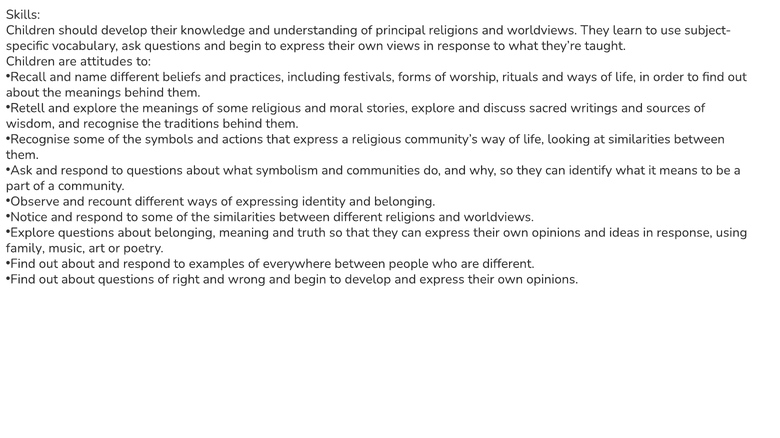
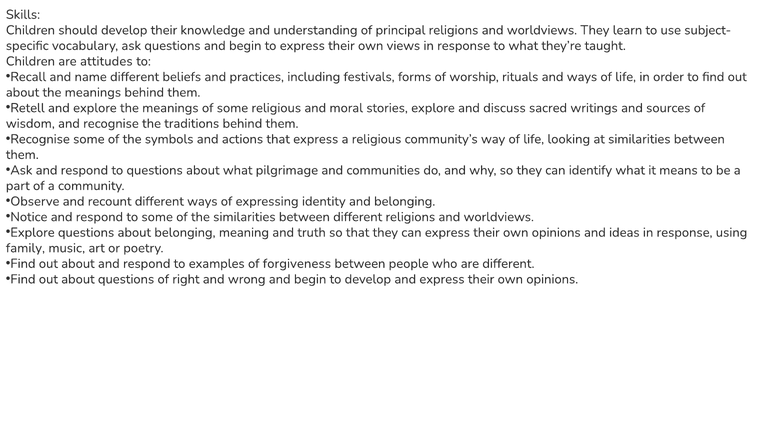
symbolism: symbolism -> pilgrimage
everywhere: everywhere -> forgiveness
